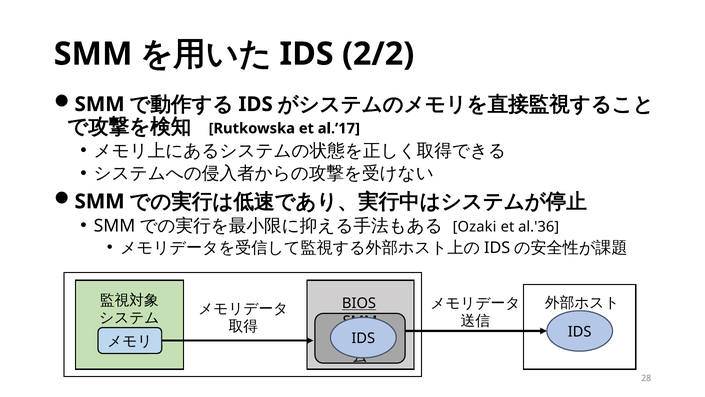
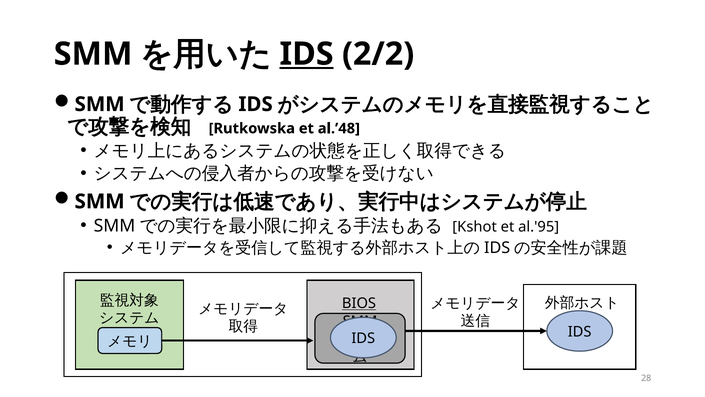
IDS at (307, 54) underline: none -> present
al.’17: al.’17 -> al.’48
Ozaki: Ozaki -> Kshot
al.'36: al.'36 -> al.'95
